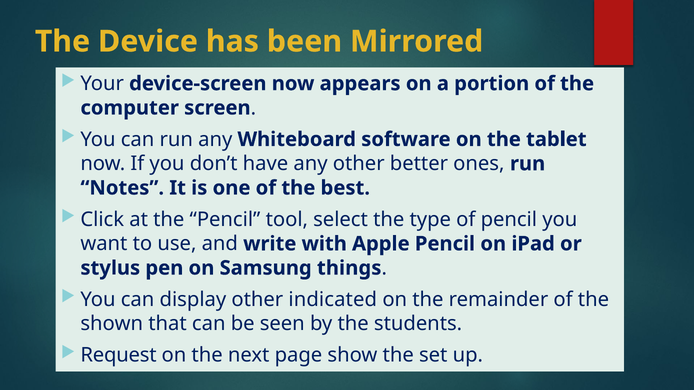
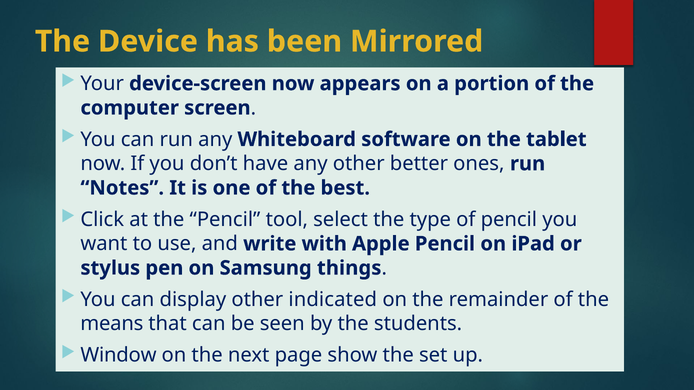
shown: shown -> means
Request: Request -> Window
